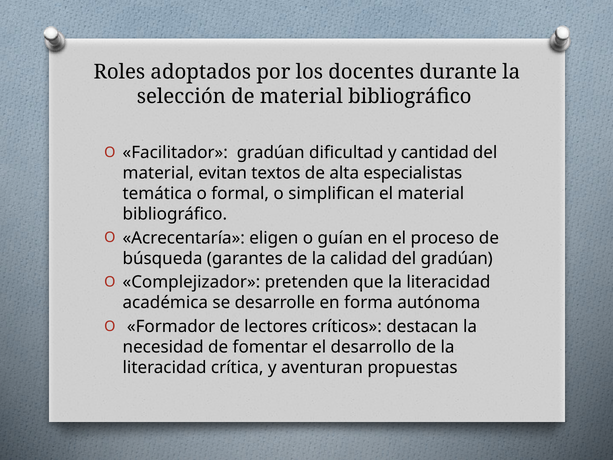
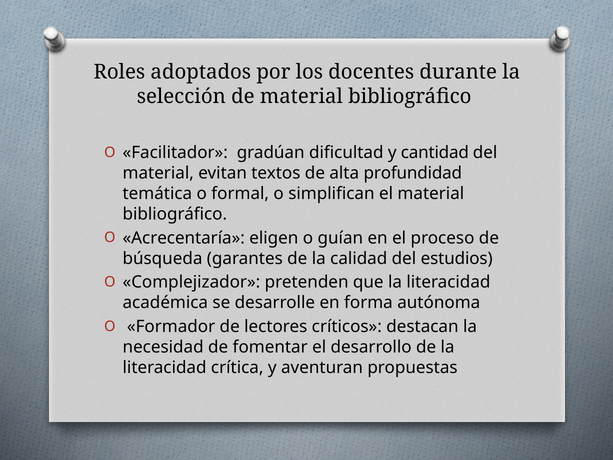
especialistas: especialistas -> profundidad
del gradúan: gradúan -> estudios
